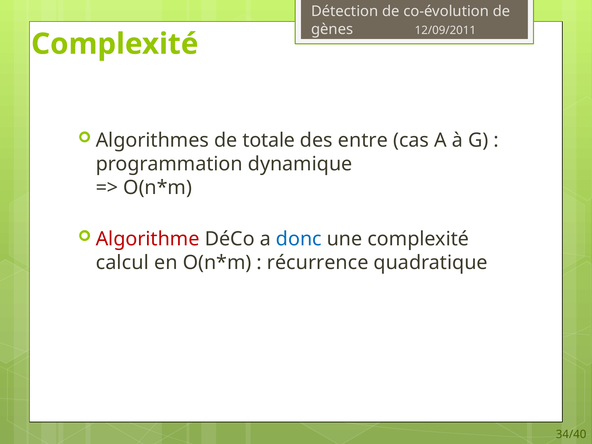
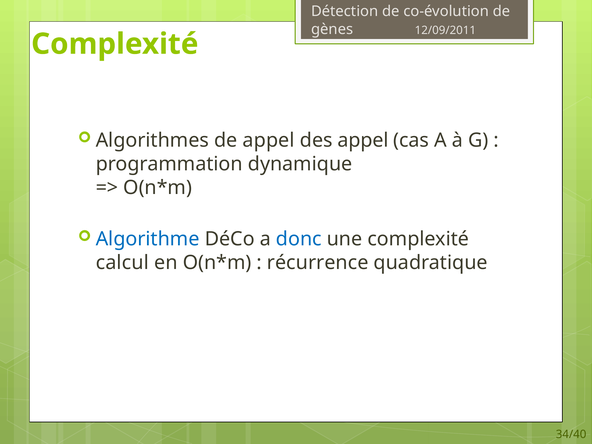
de totale: totale -> appel
des entre: entre -> appel
Algorithme colour: red -> blue
